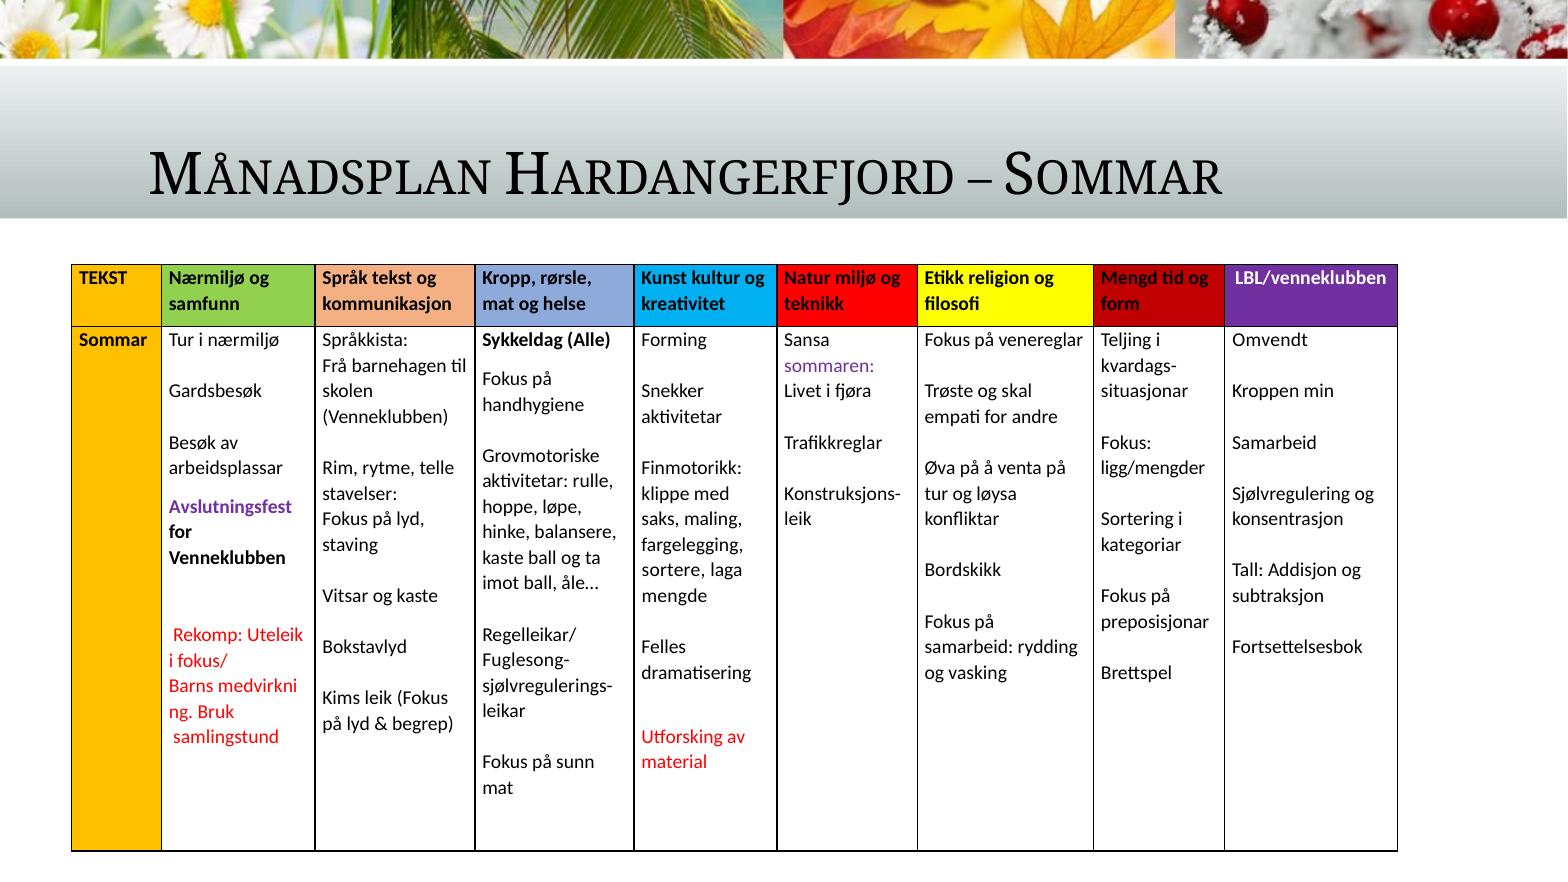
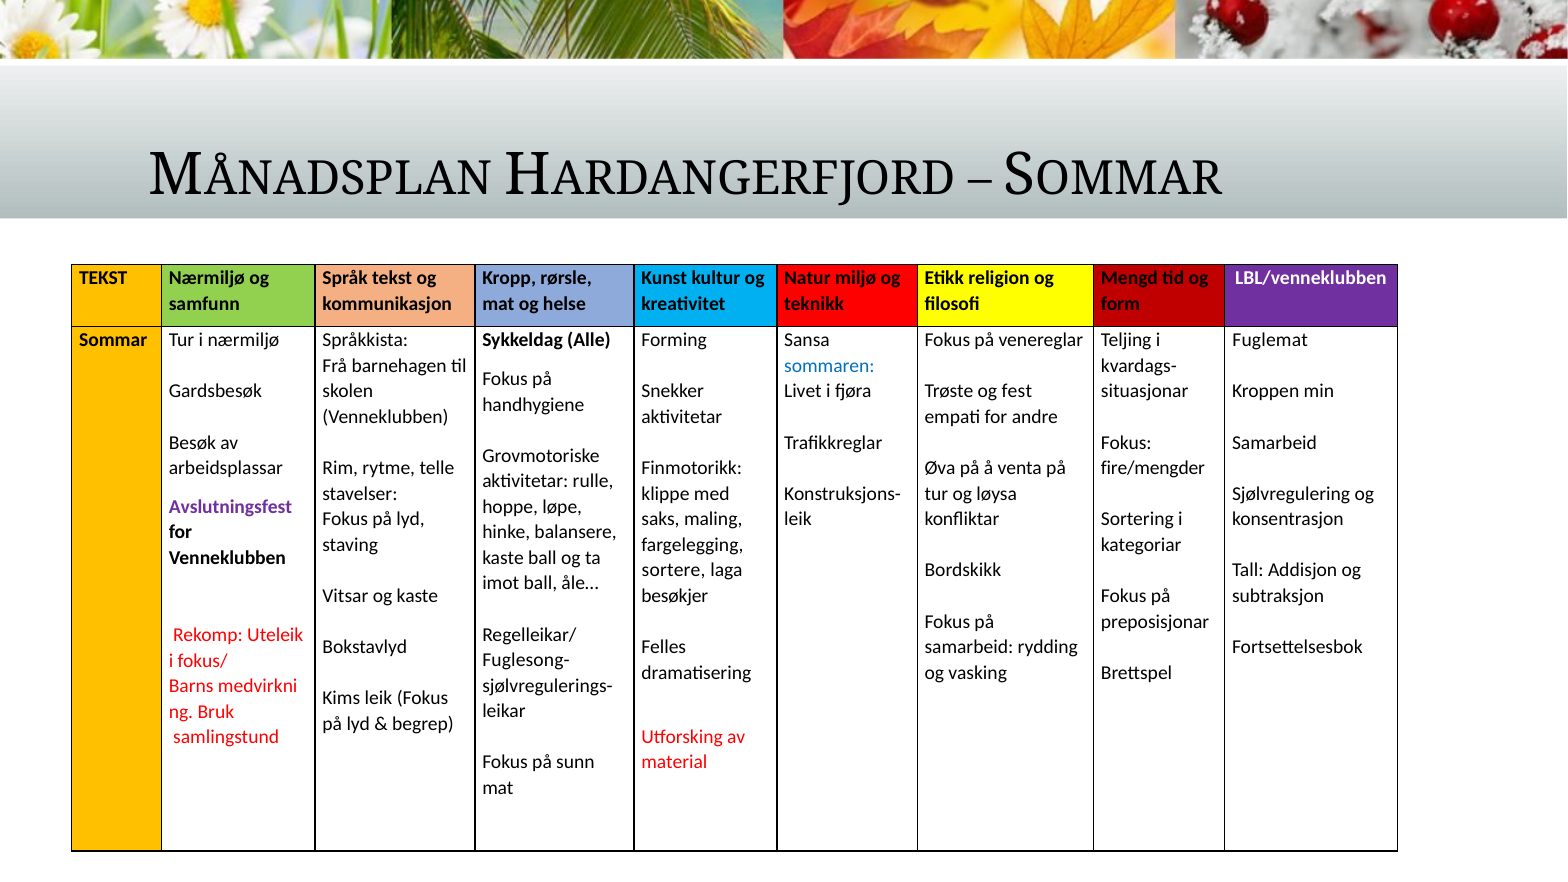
Omvendt: Omvendt -> Fuglemat
sommaren colour: purple -> blue
skal: skal -> fest
ligg/mengder: ligg/mengder -> fire/mengder
mengde: mengde -> besøkjer
